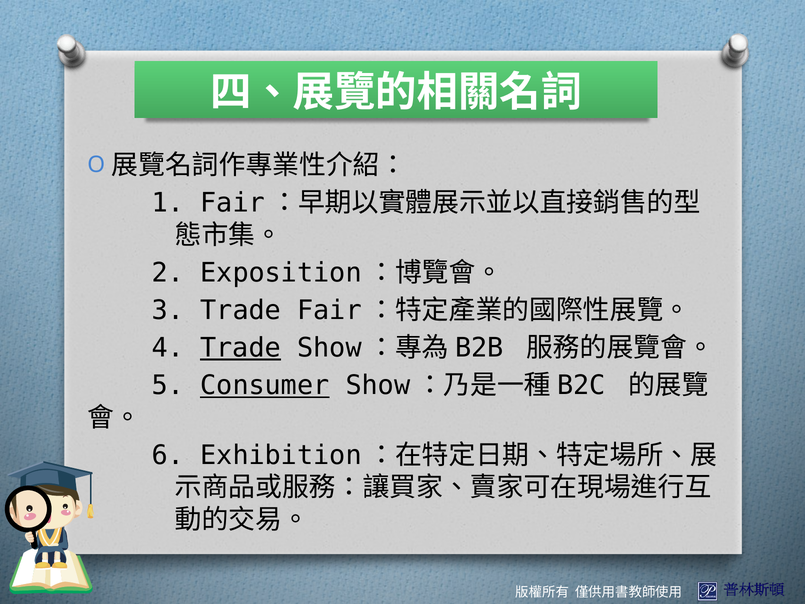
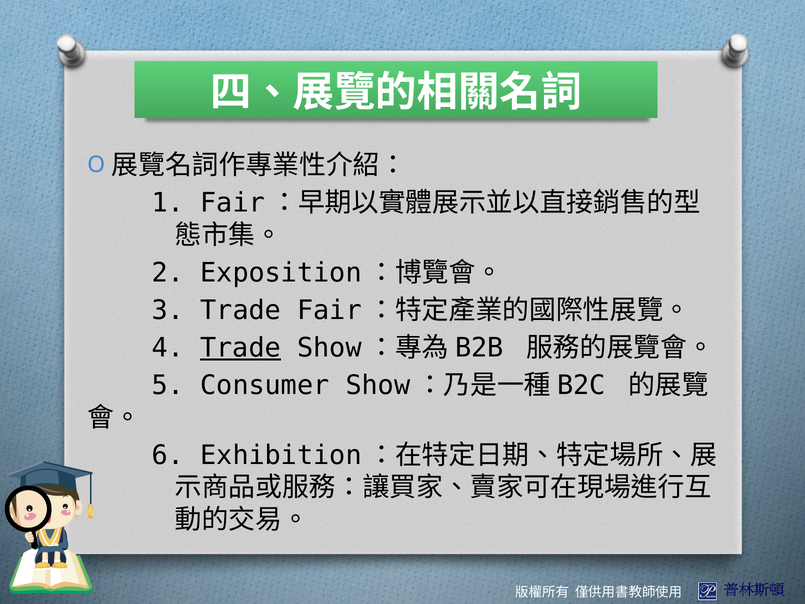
Consumer underline: present -> none
